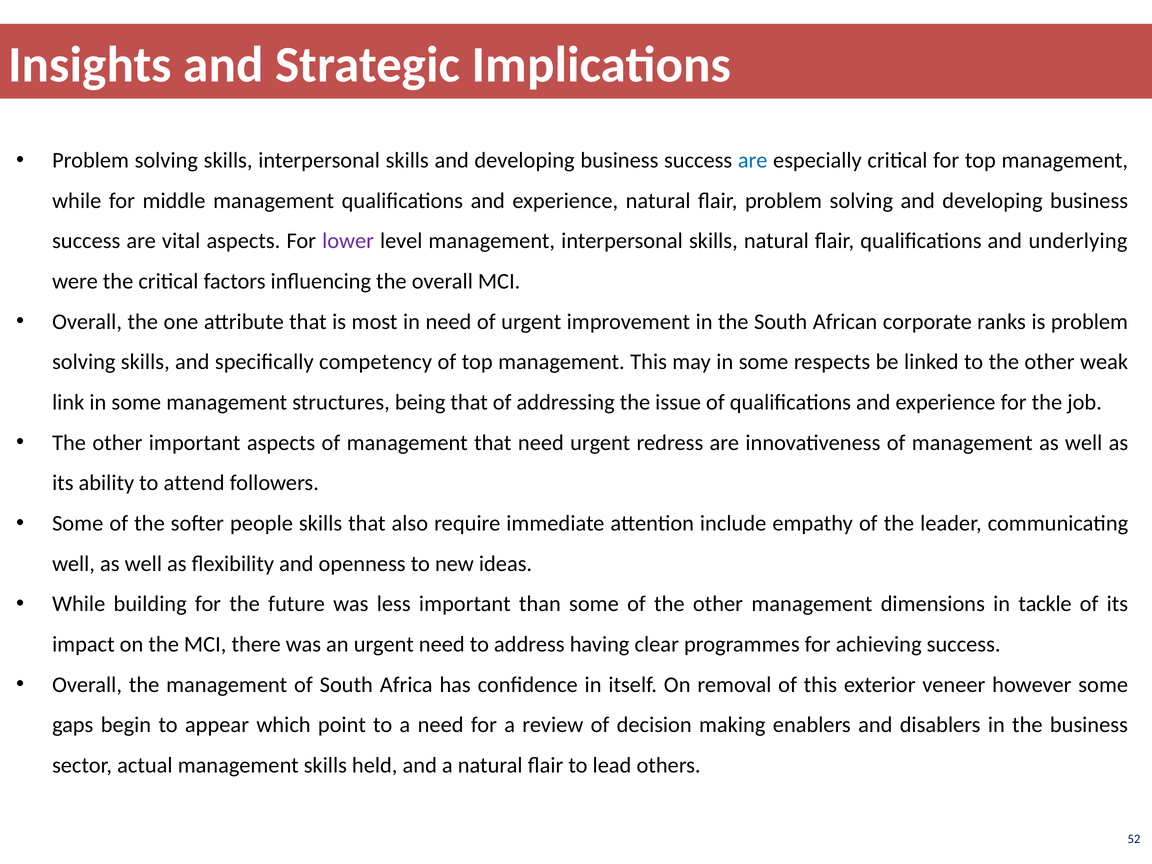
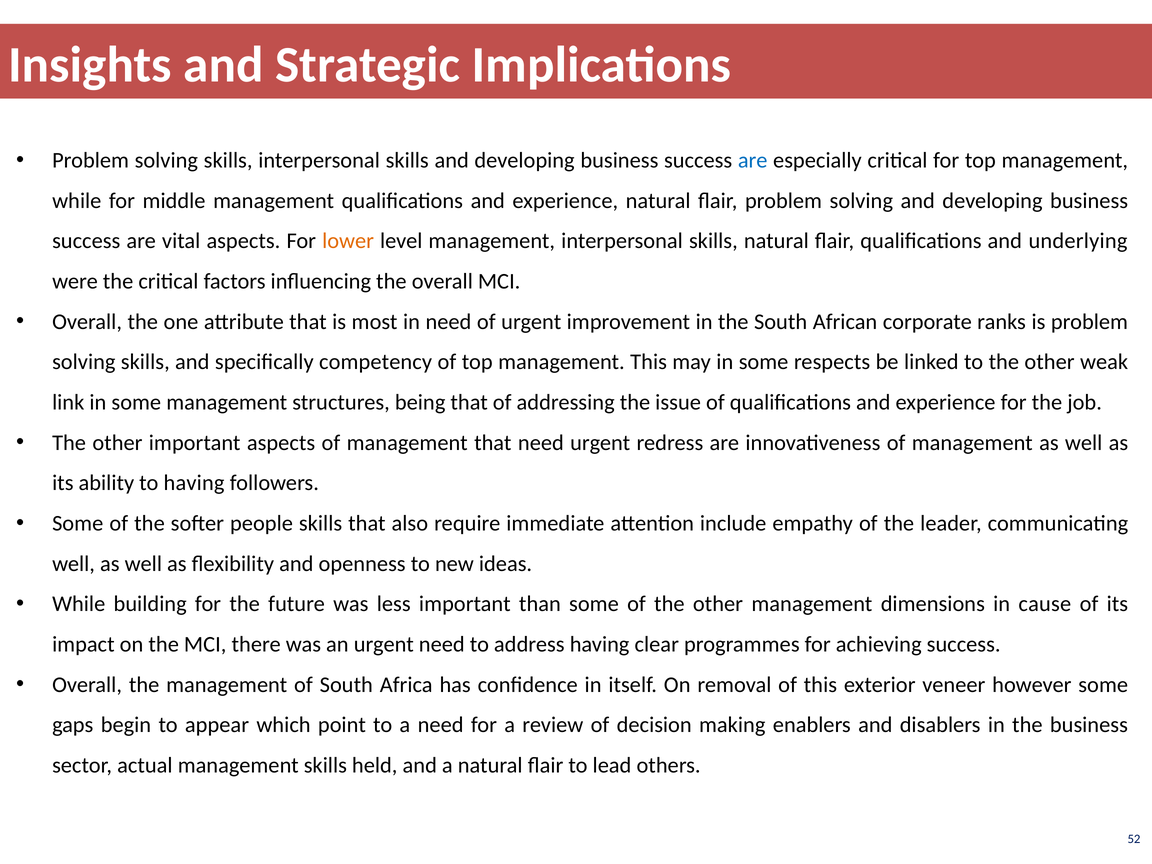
lower colour: purple -> orange
to attend: attend -> having
tackle: tackle -> cause
